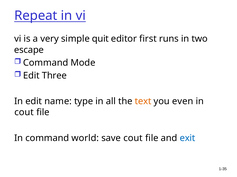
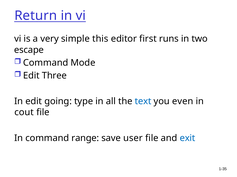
Repeat: Repeat -> Return
quit: quit -> this
name: name -> going
text colour: orange -> blue
world: world -> range
save cout: cout -> user
